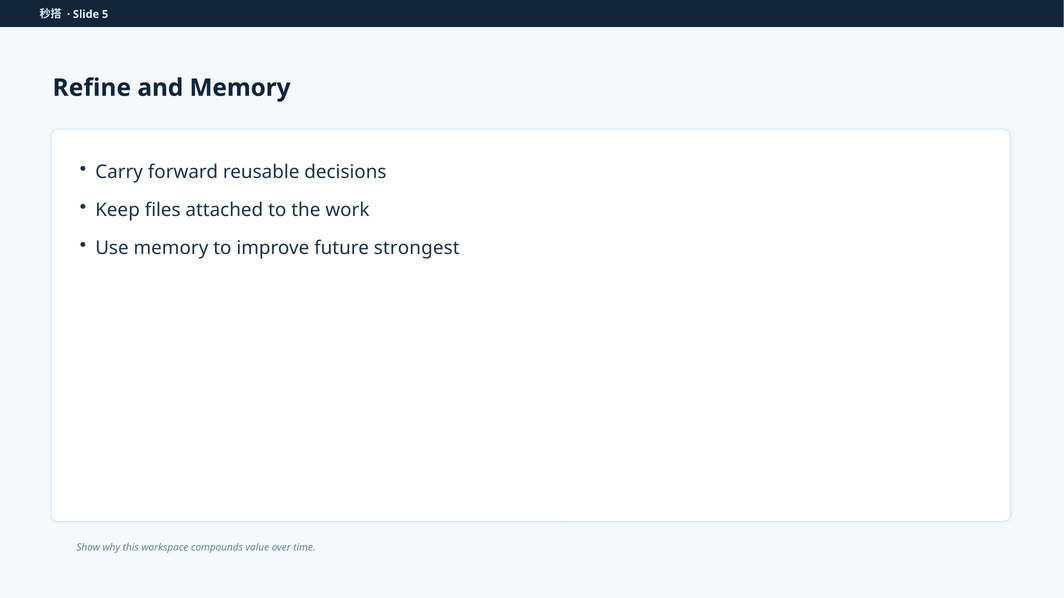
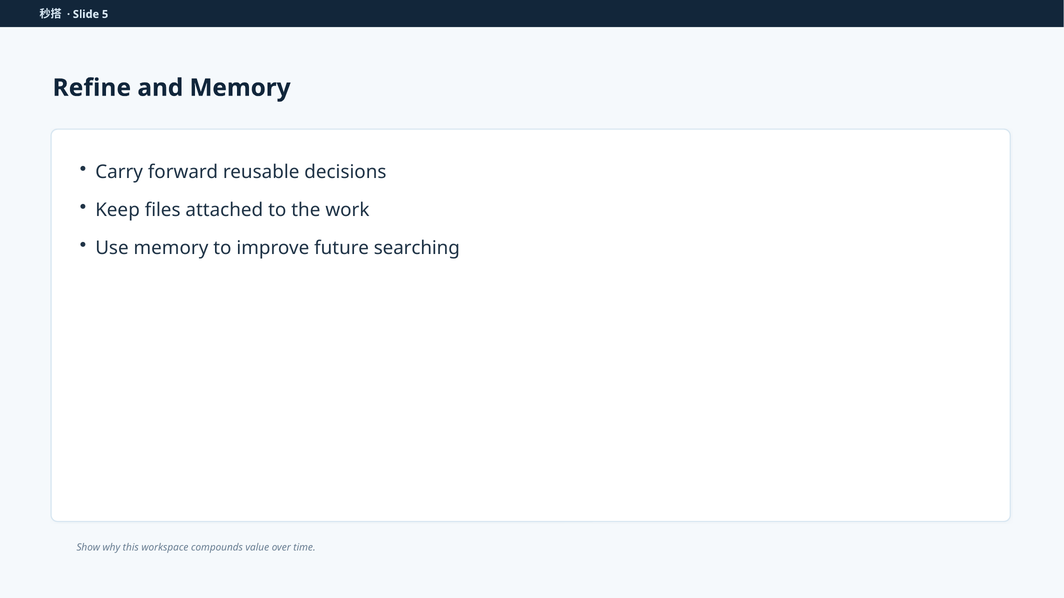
strongest: strongest -> searching
